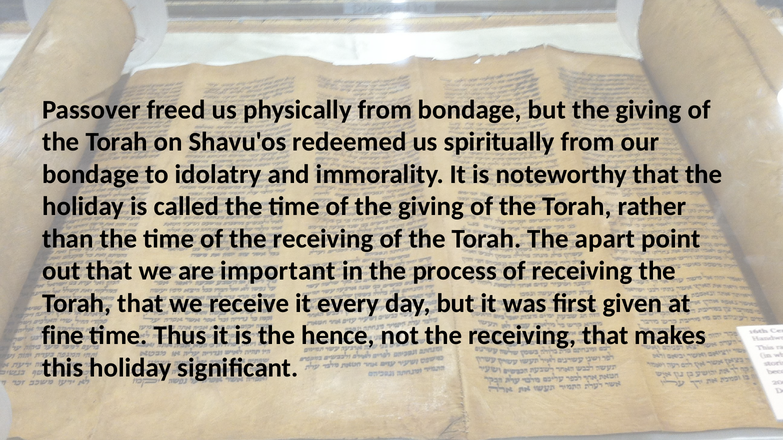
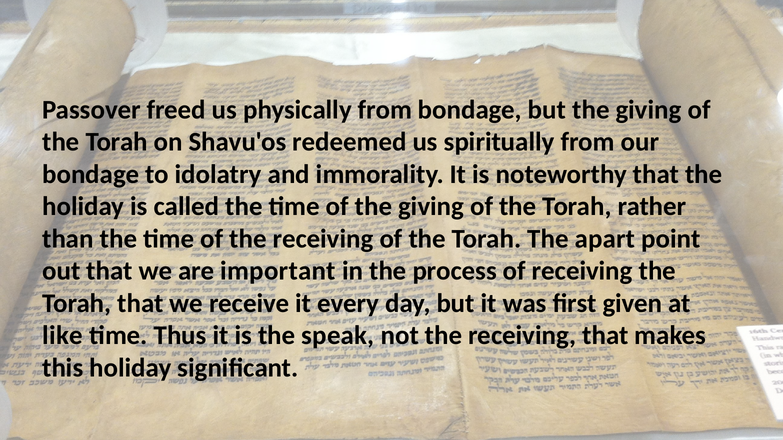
fine: fine -> like
hence: hence -> speak
